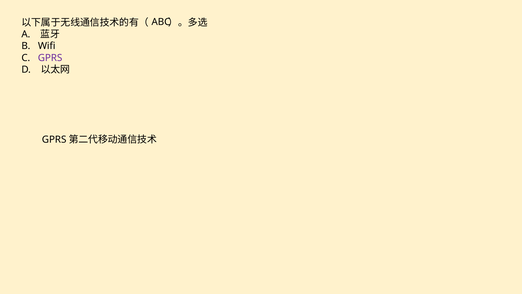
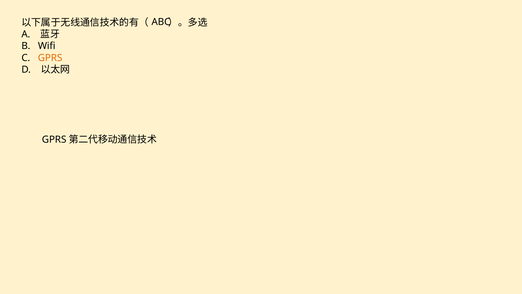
GPRS colour: purple -> orange
